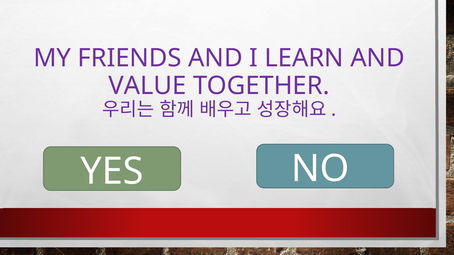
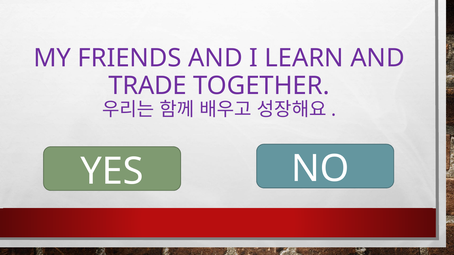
VALUE: VALUE -> TRADE
